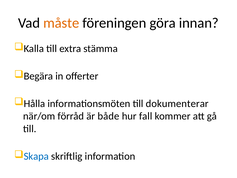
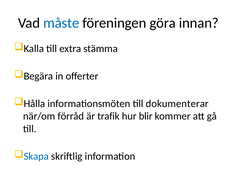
måste colour: orange -> blue
både: både -> trafik
fall: fall -> blir
